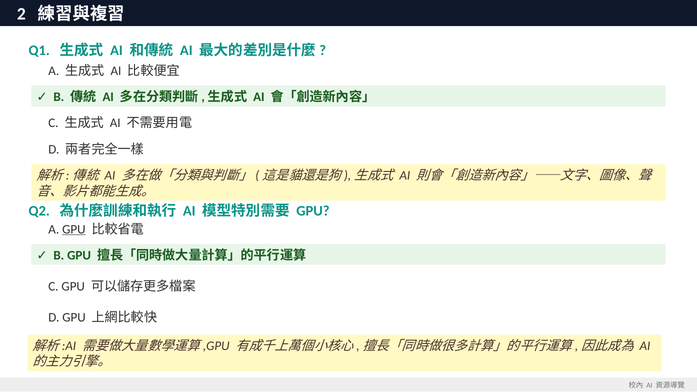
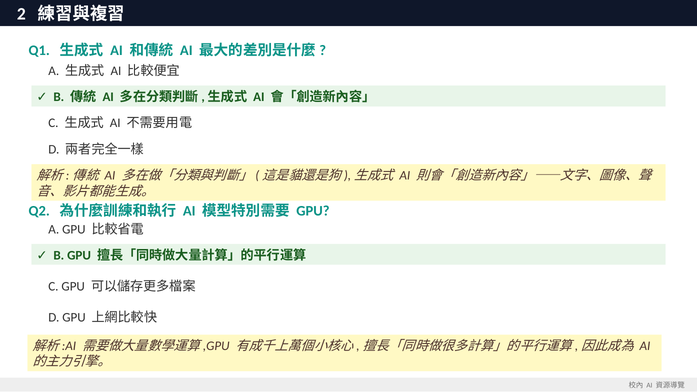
GPU at (74, 229) underline: present -> none
